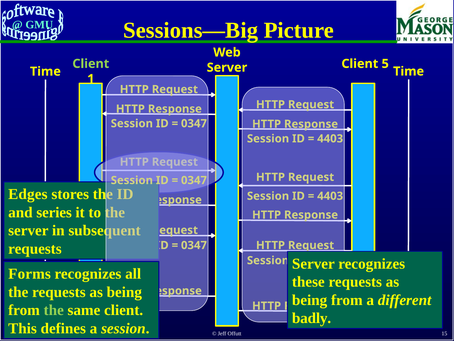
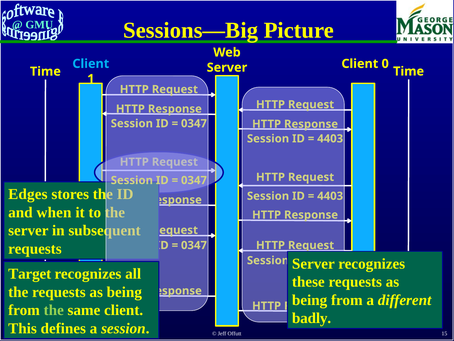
Client at (91, 64) colour: light green -> light blue
5: 5 -> 0
series: series -> when
Forms: Forms -> Target
